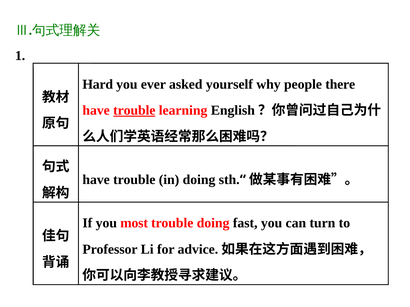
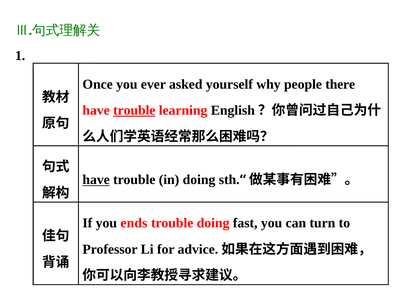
Hard: Hard -> Once
have at (96, 180) underline: none -> present
most: most -> ends
